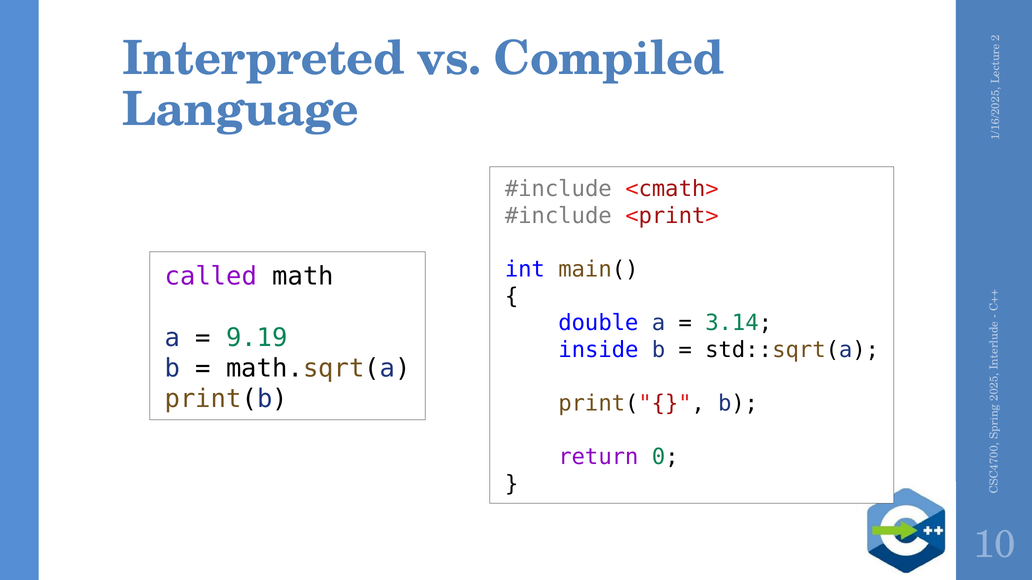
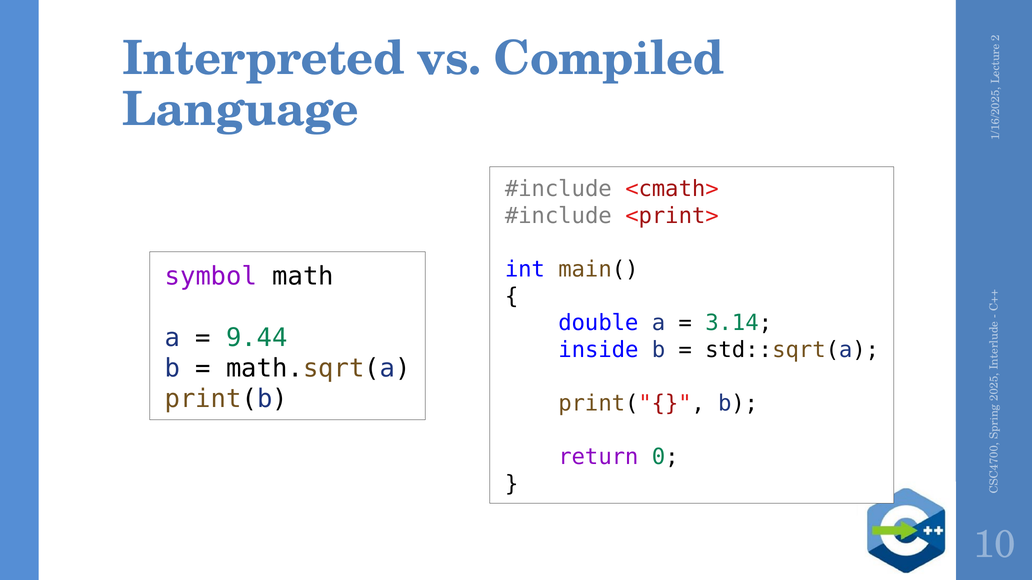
called: called -> symbol
9.19: 9.19 -> 9.44
